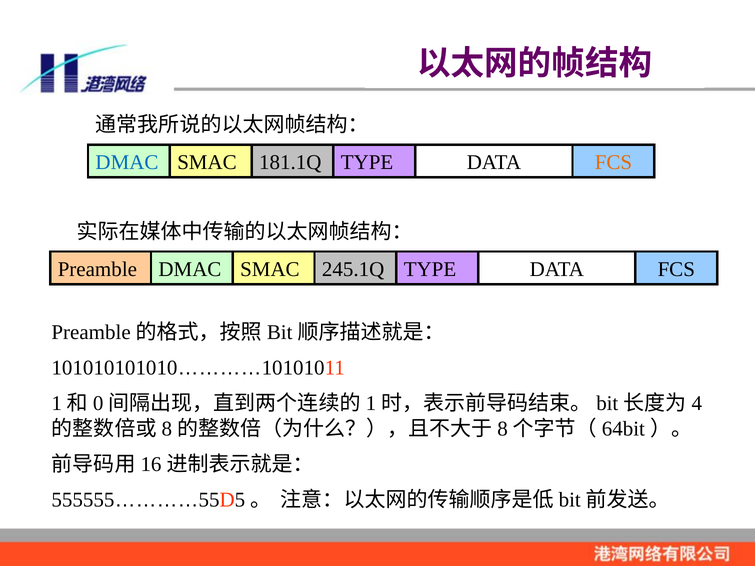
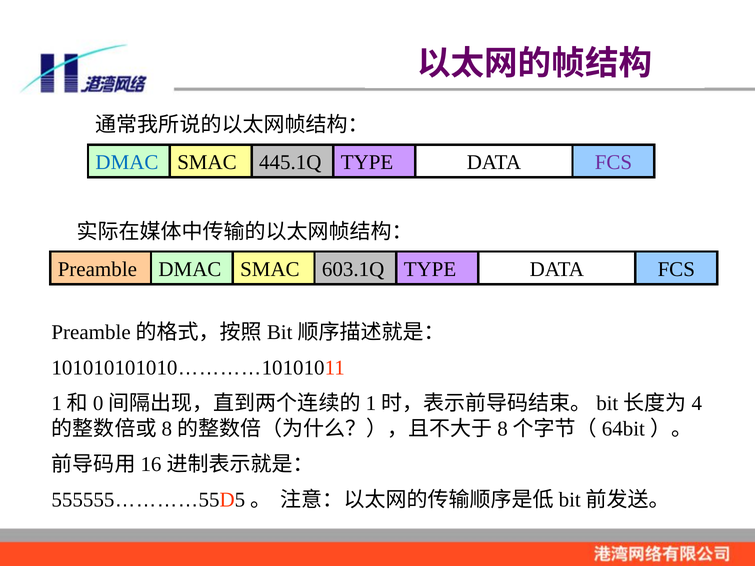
181.1Q: 181.1Q -> 445.1Q
FCS at (613, 162) colour: orange -> purple
245.1Q: 245.1Q -> 603.1Q
